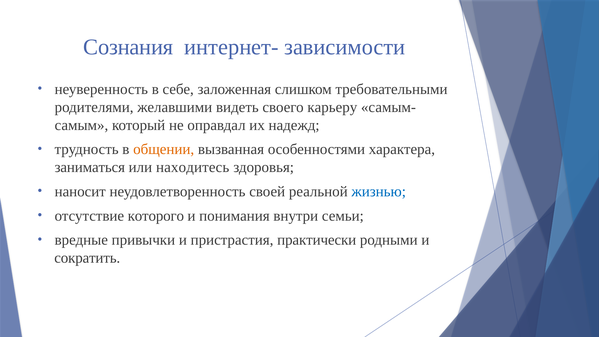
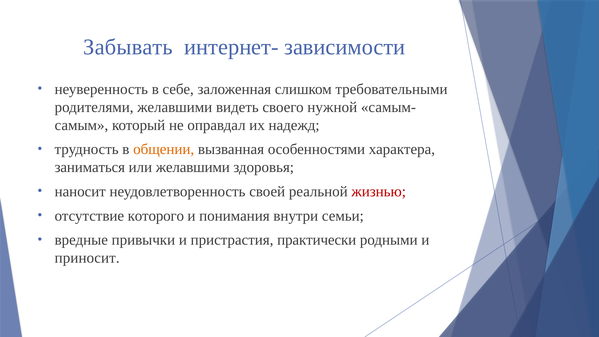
Сознания: Сознания -> Забывать
карьеру: карьеру -> нужной
или находитесь: находитесь -> желавшими
жизнью colour: blue -> red
сократить: сократить -> приносит
